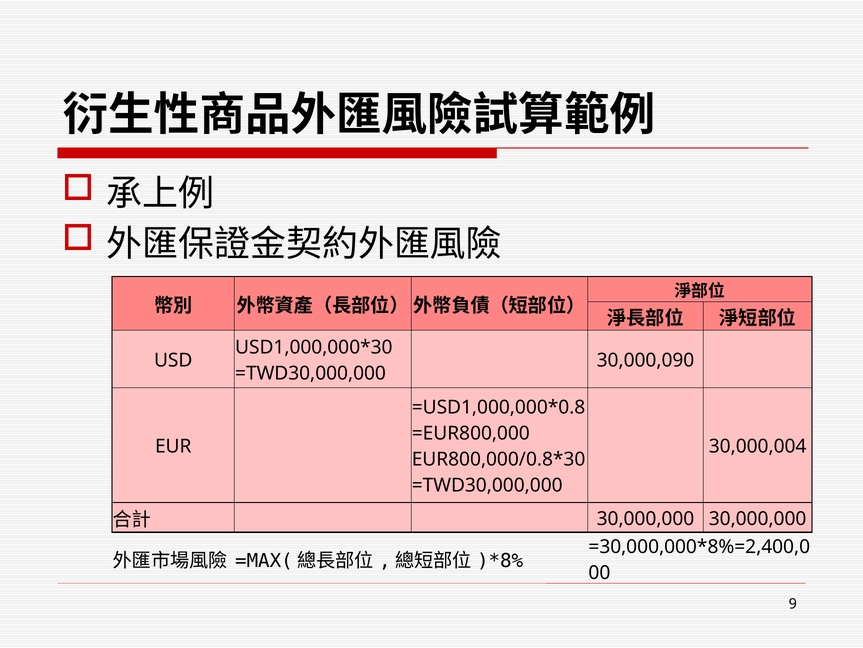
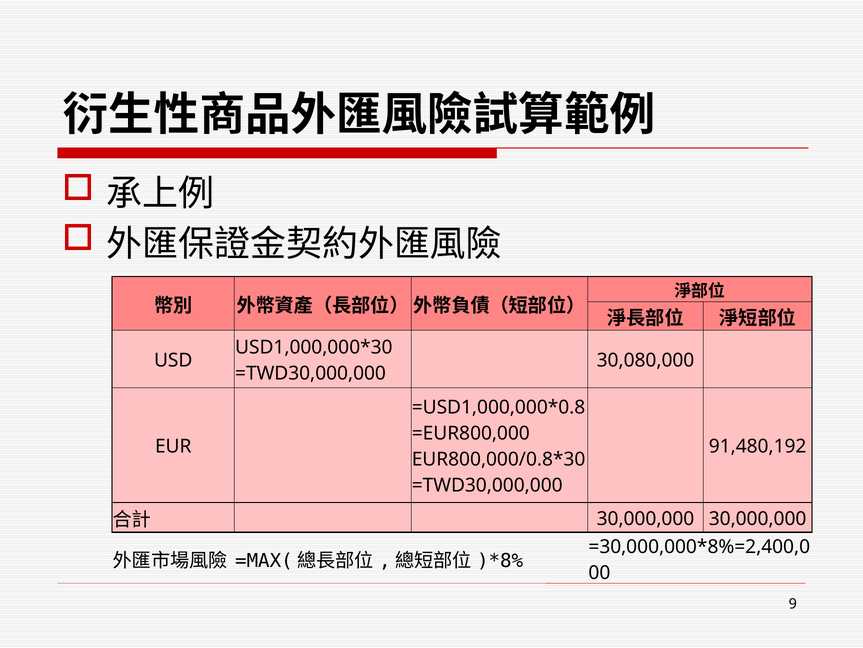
30,000,090: 30,000,090 -> 30,080,000
30,000,004: 30,000,004 -> 91,480,192
